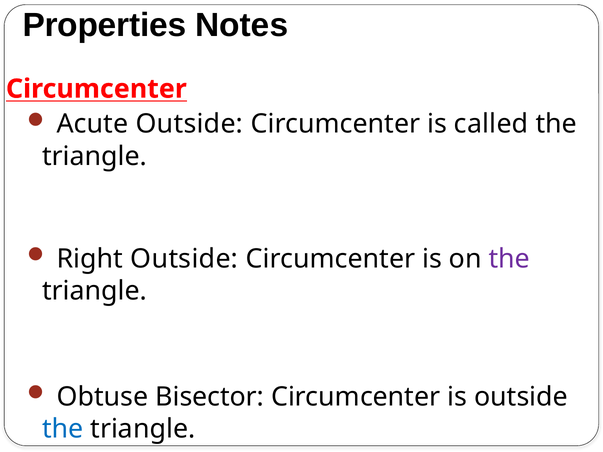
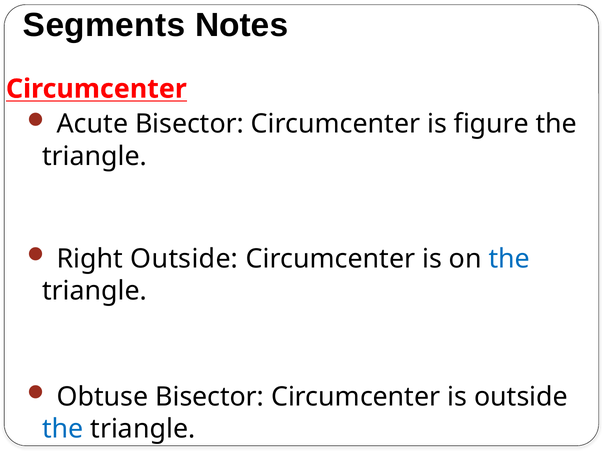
Properties: Properties -> Segments
Acute Outside: Outside -> Bisector
called: called -> figure
the at (509, 259) colour: purple -> blue
